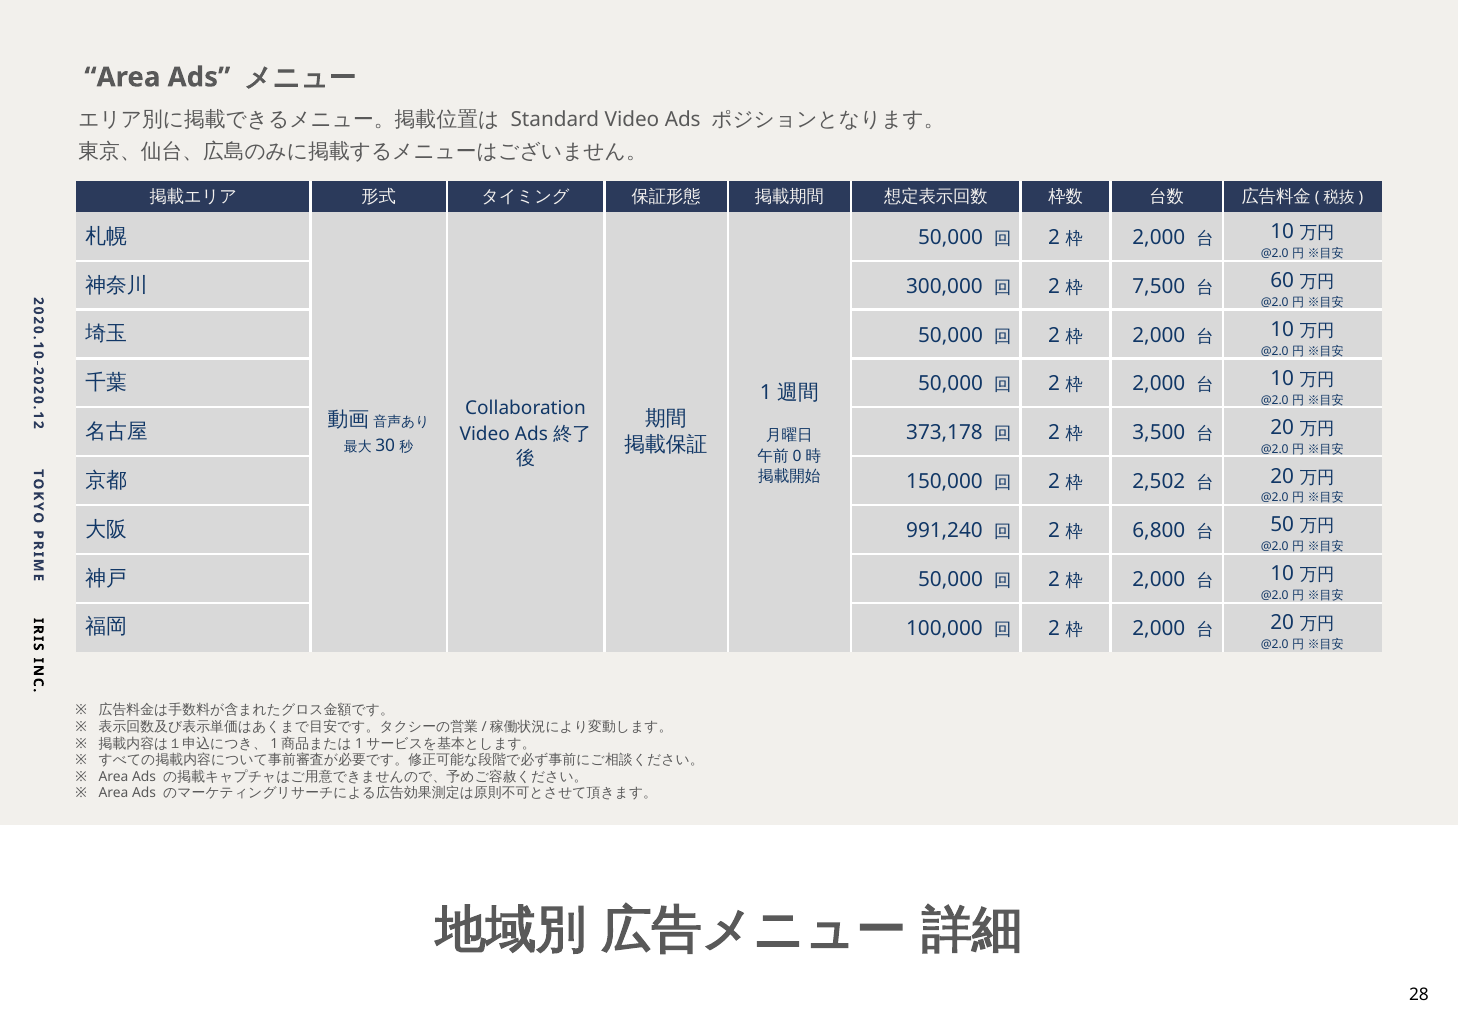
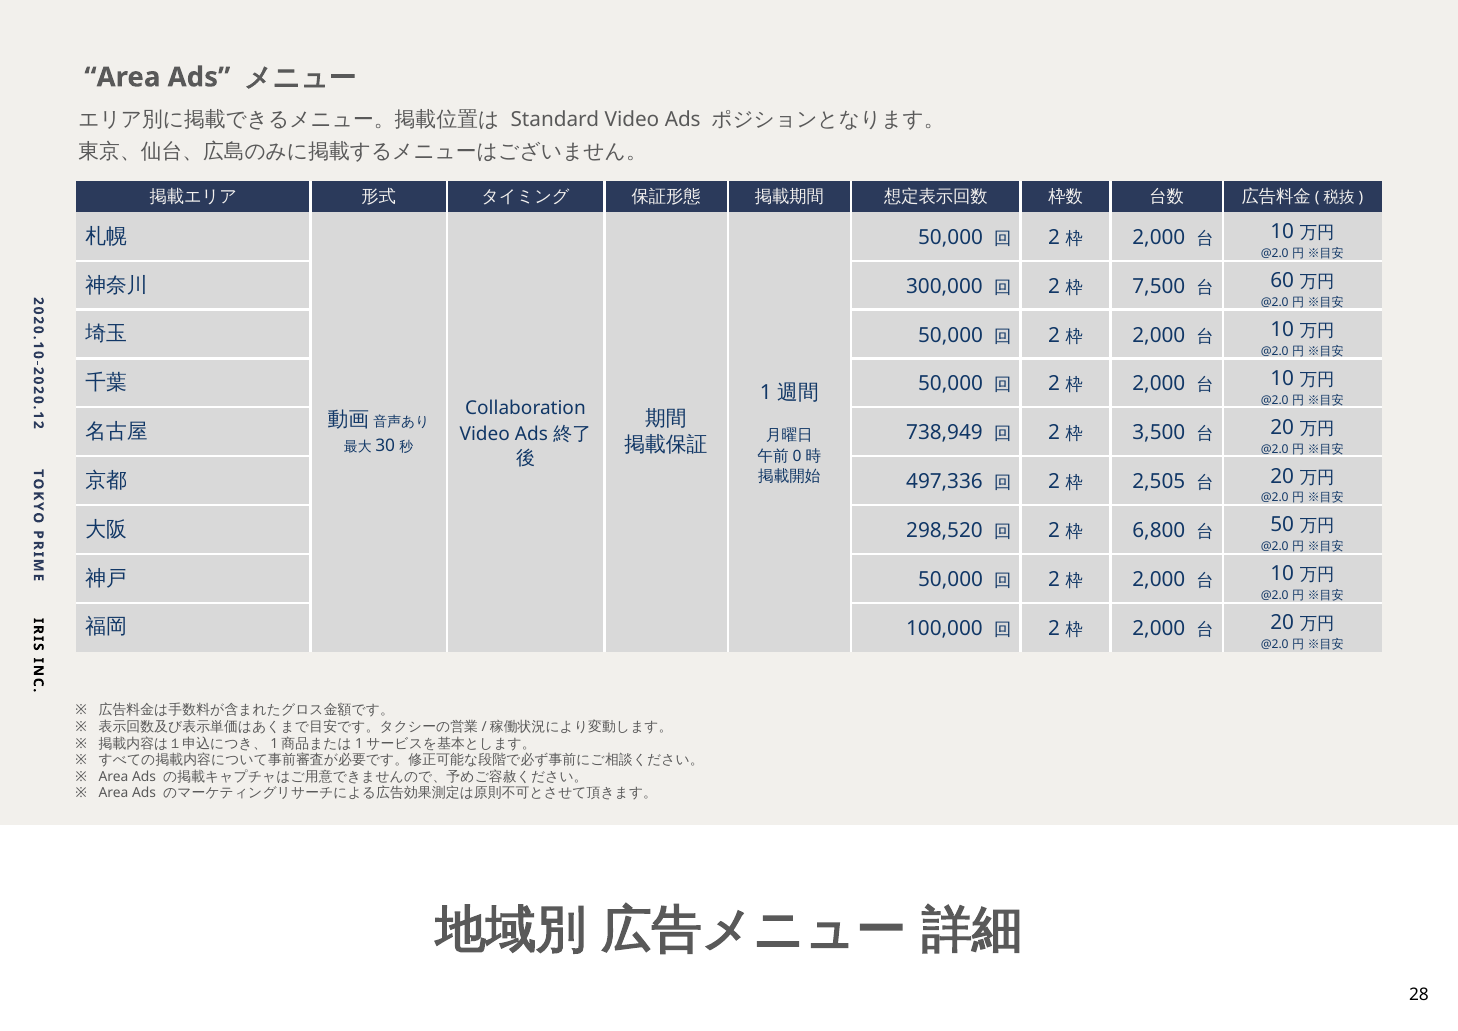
373,178: 373,178 -> 738,949
150,000: 150,000 -> 497,336
2,502: 2,502 -> 2,505
991,240: 991,240 -> 298,520
